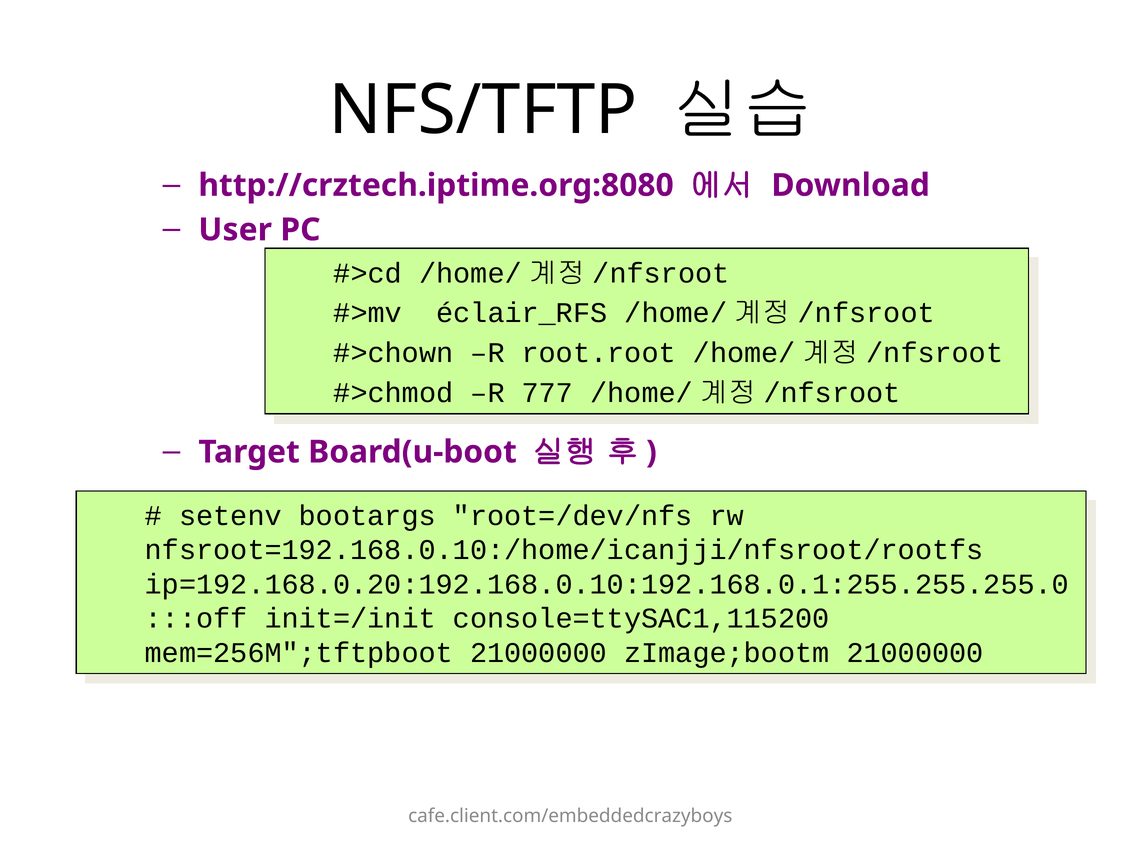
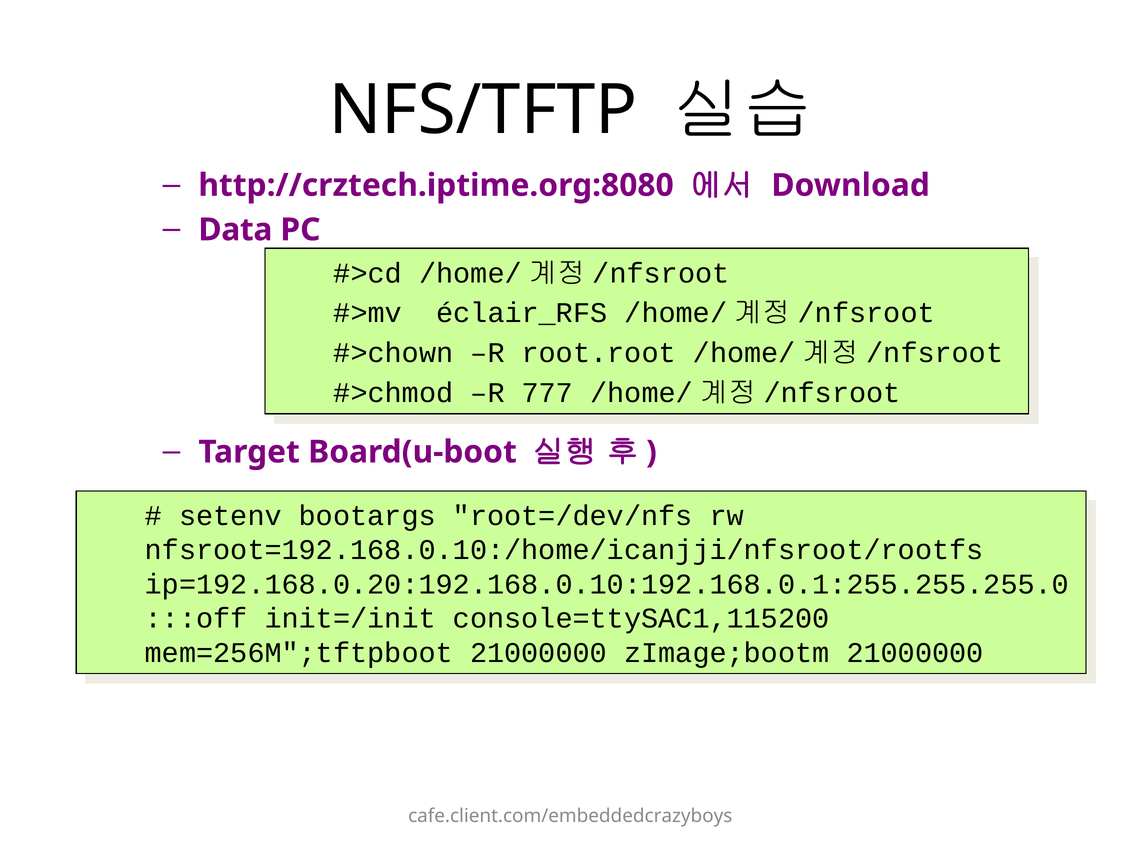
User: User -> Data
